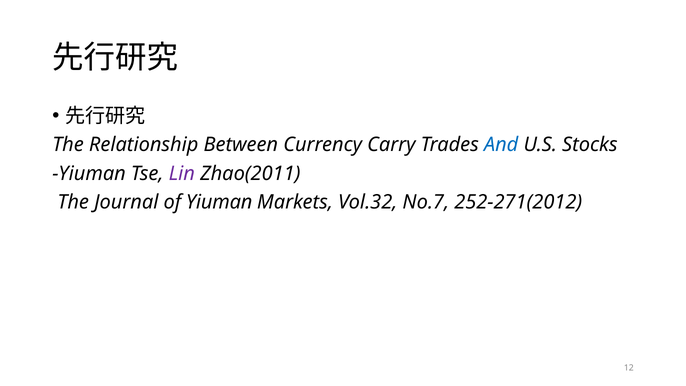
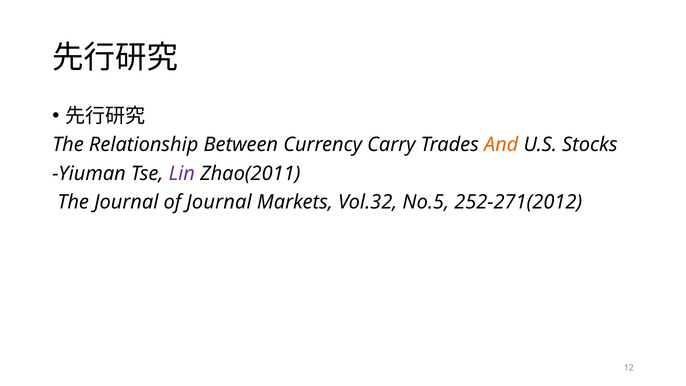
And colour: blue -> orange
of Yiuman: Yiuman -> Journal
No.7: No.7 -> No.5
